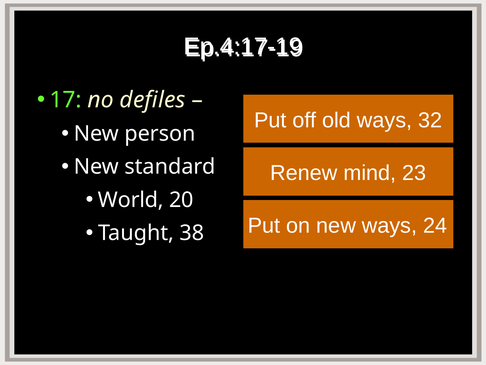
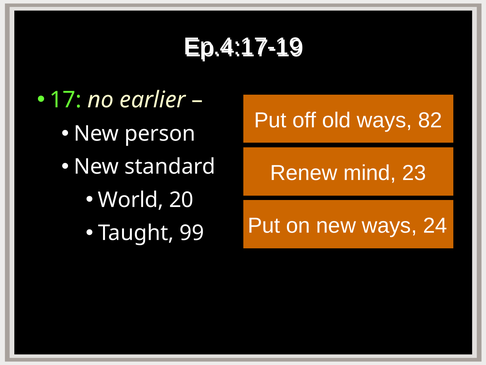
defiles: defiles -> earlier
32: 32 -> 82
38: 38 -> 99
